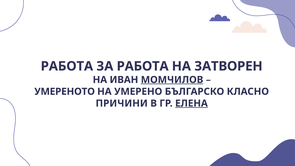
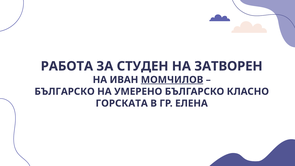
ЗА РАБОТА: РАБОТА -> СТУДЕН
УМЕРЕНОТО at (65, 92): УМЕРЕНОТО -> БЪЛГАРСКО
ПРИЧИНИ: ПРИЧИНИ -> ГОРСКАТА
ЕЛЕНА underline: present -> none
